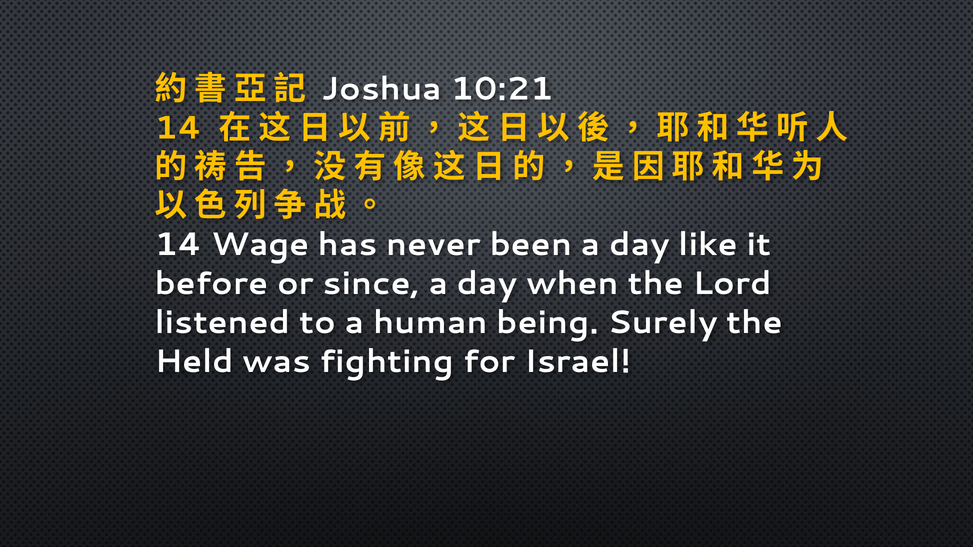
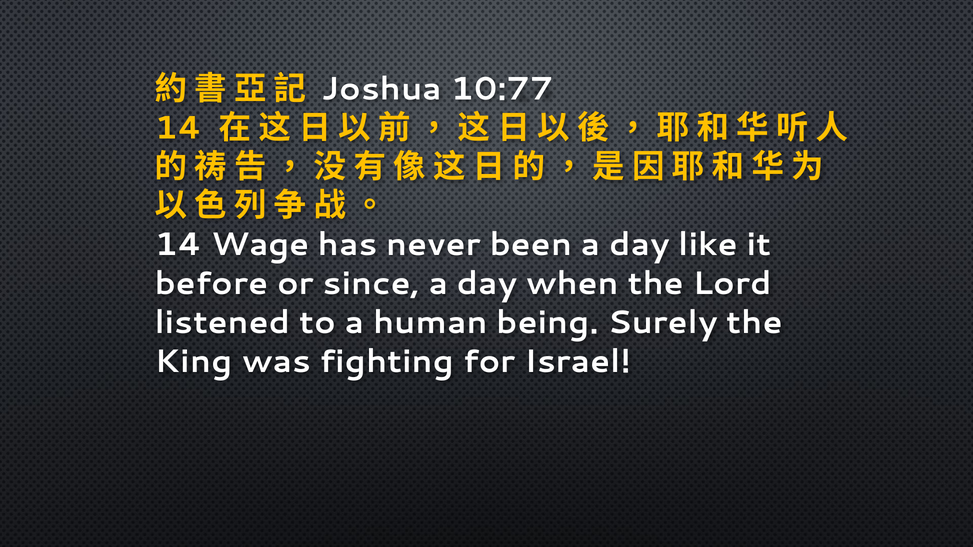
10:21: 10:21 -> 10:77
Held: Held -> King
